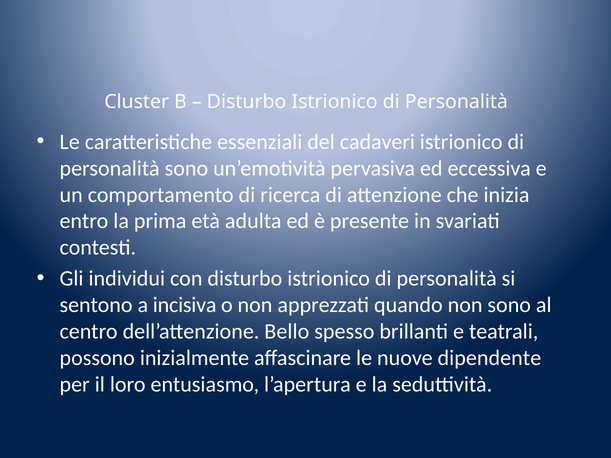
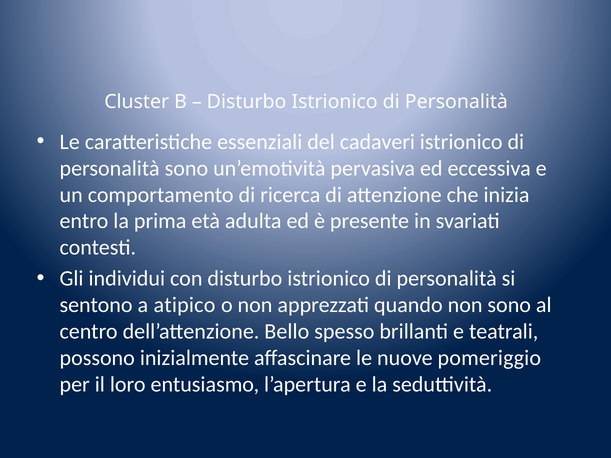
incisiva: incisiva -> atipico
dipendente: dipendente -> pomeriggio
